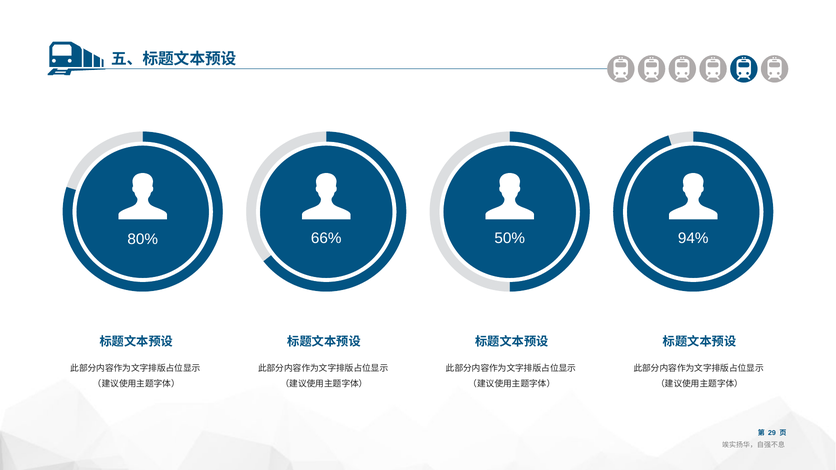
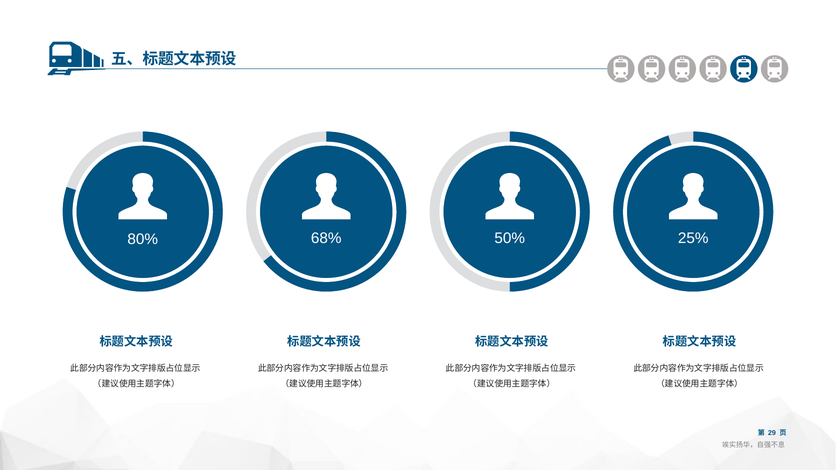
66%: 66% -> 68%
94%: 94% -> 25%
